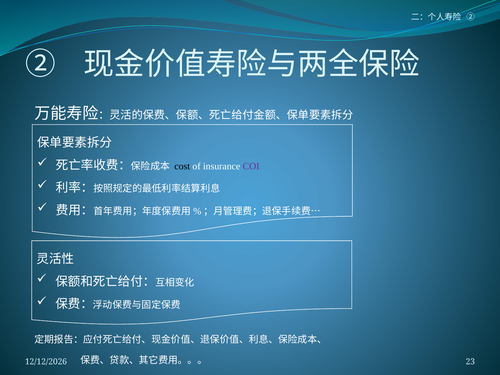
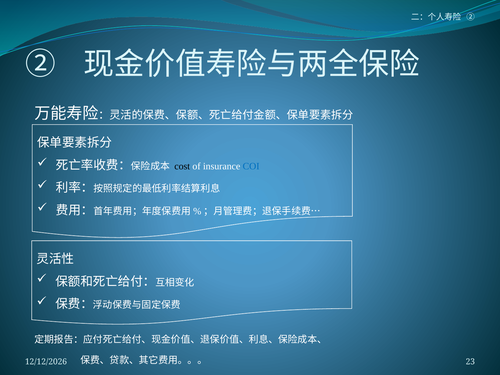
COI colour: purple -> blue
